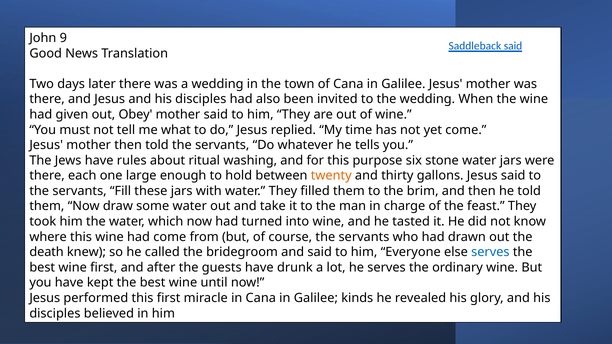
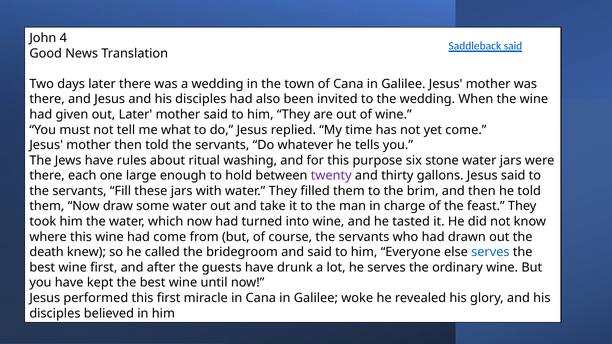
9: 9 -> 4
out Obey: Obey -> Later
twenty colour: orange -> purple
kinds: kinds -> woke
